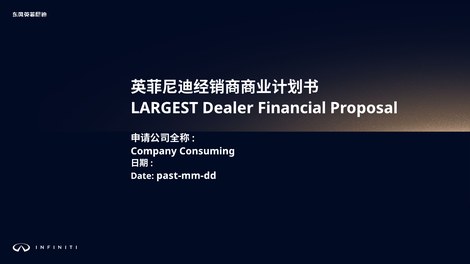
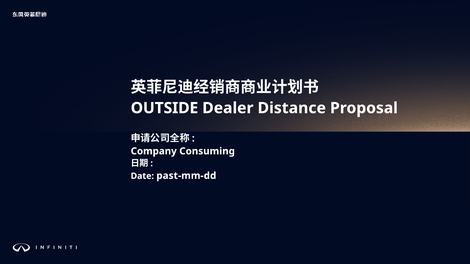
LARGEST: LARGEST -> OUTSIDE
Financial: Financial -> Distance
